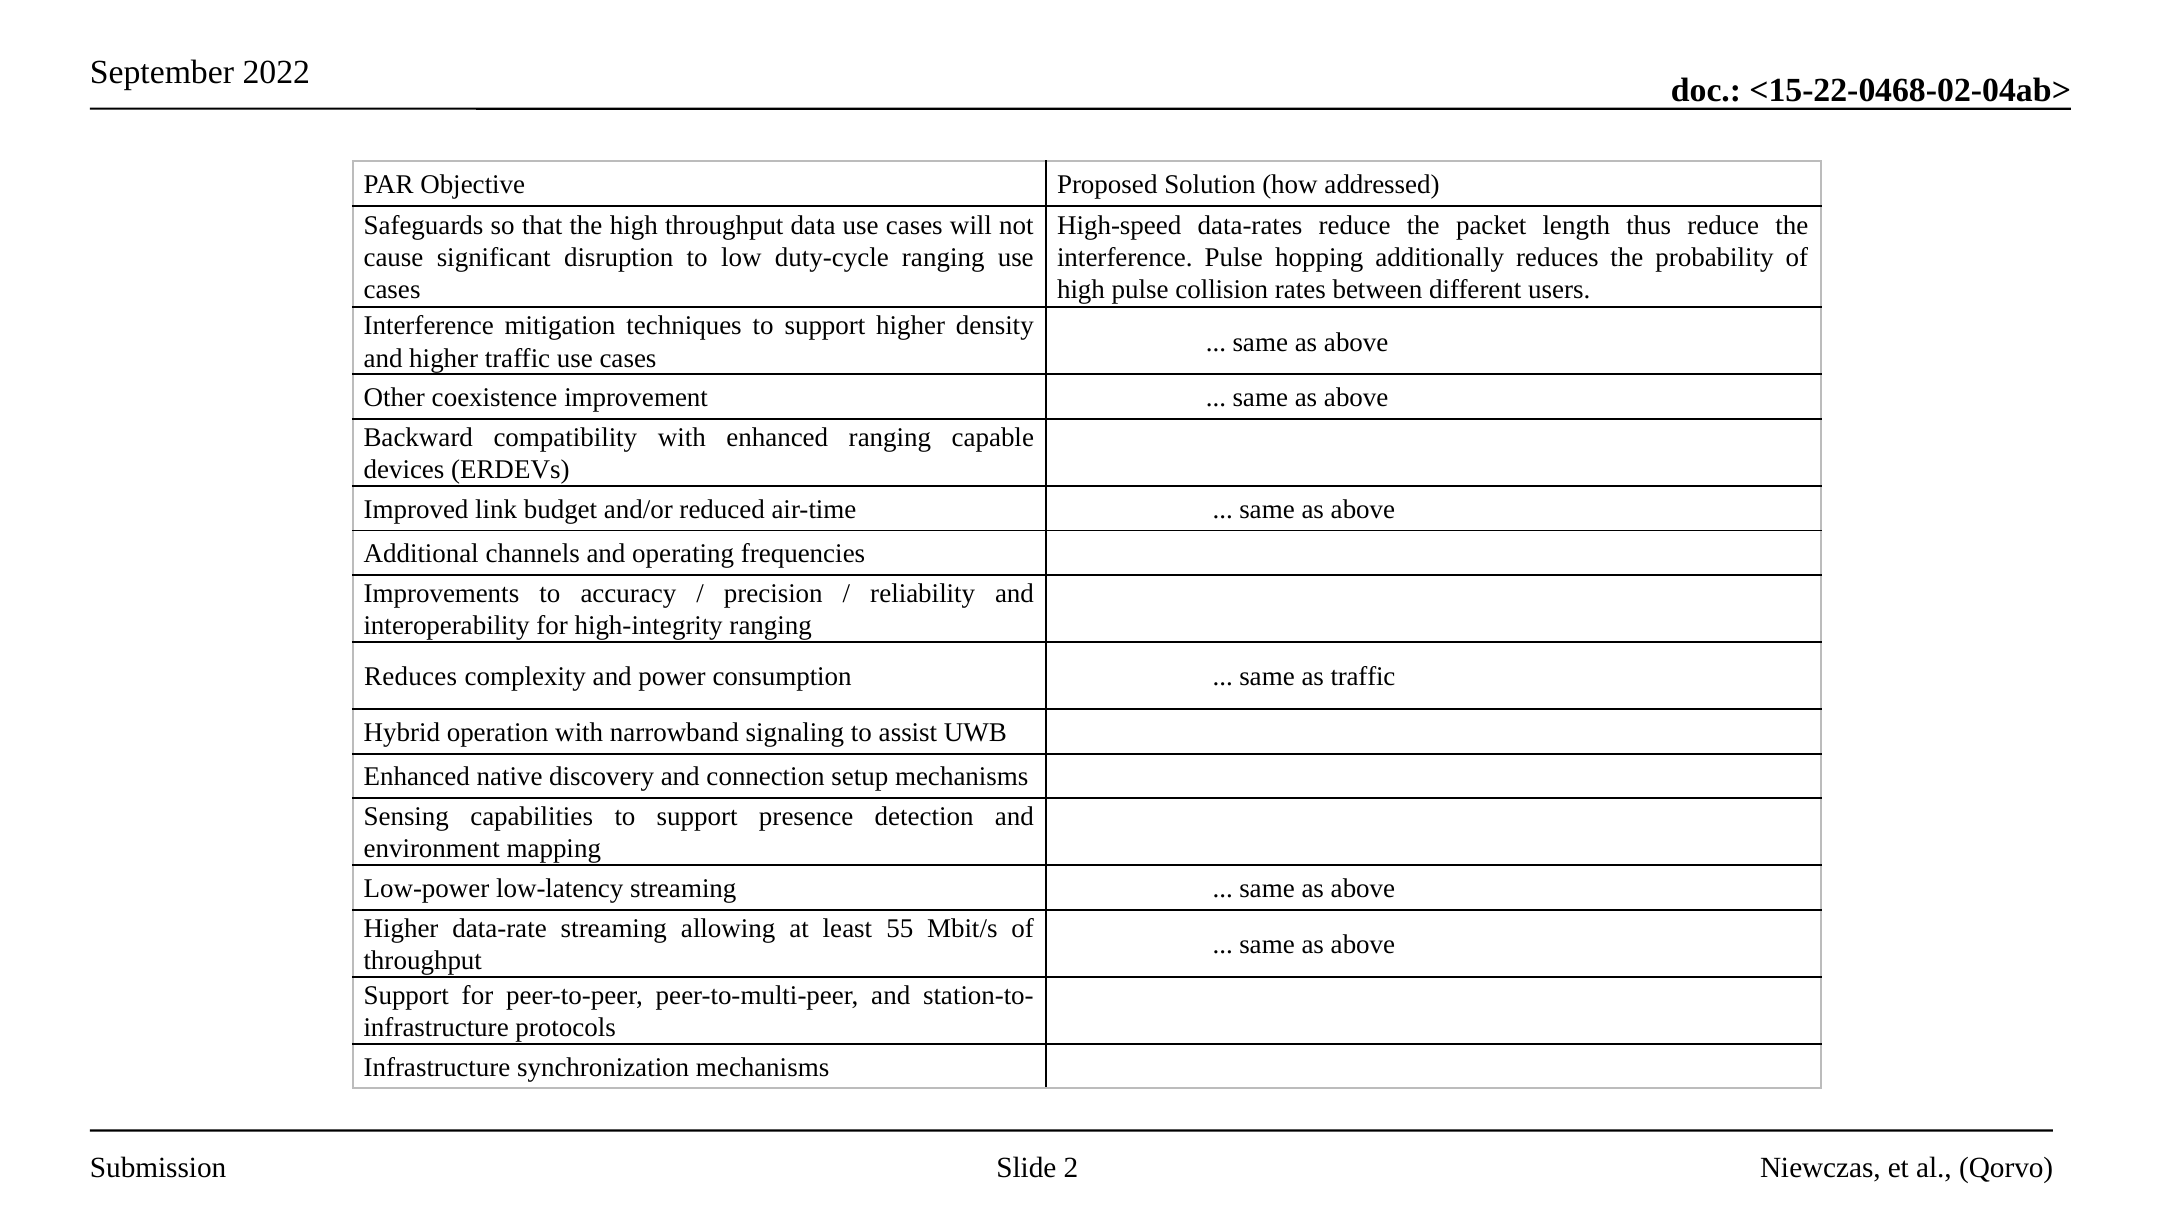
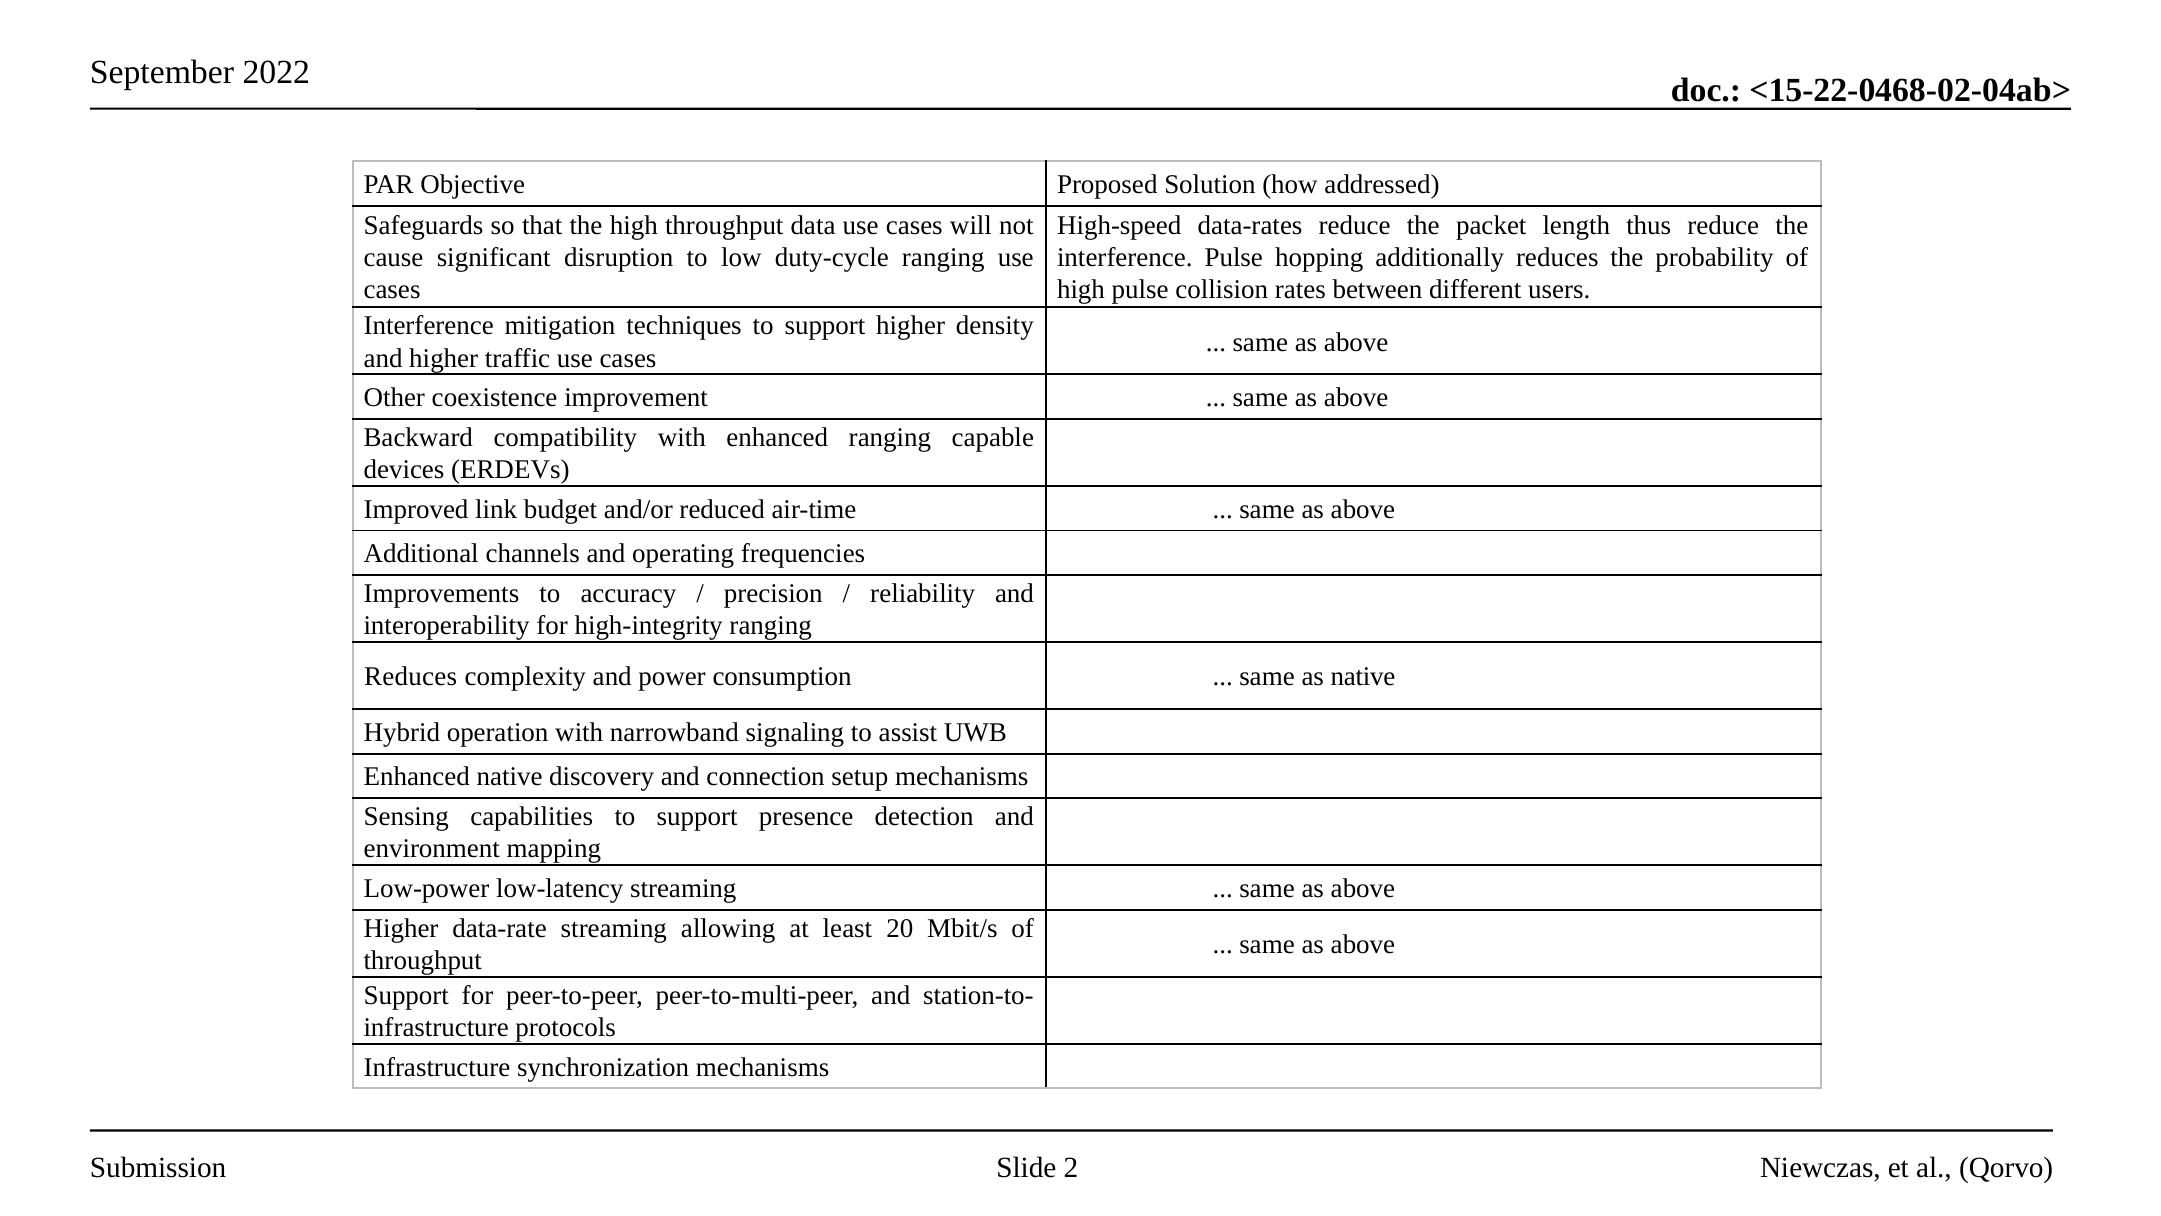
as traffic: traffic -> native
55: 55 -> 20
